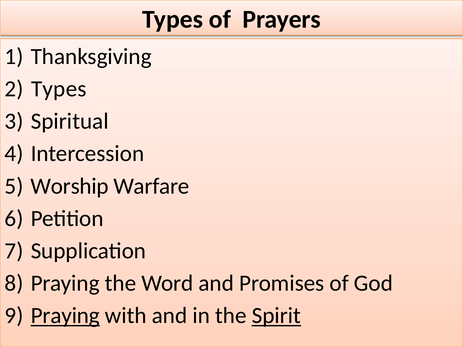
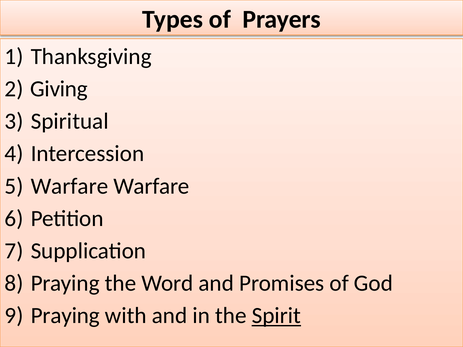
Types at (59, 89): Types -> Giving
Worship at (70, 186): Worship -> Warfare
Praying at (65, 316) underline: present -> none
